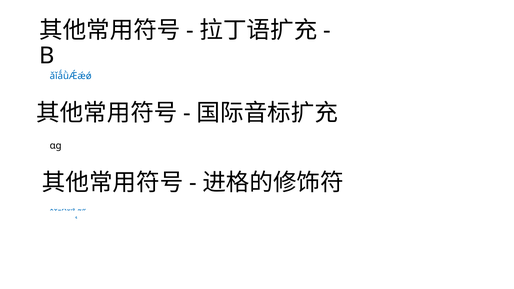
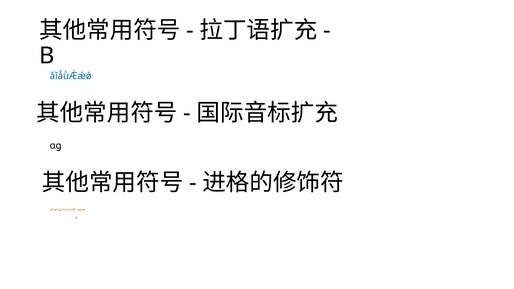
ˆˇˉˊˋ˘˙˚˛˜˝ colour: blue -> orange
